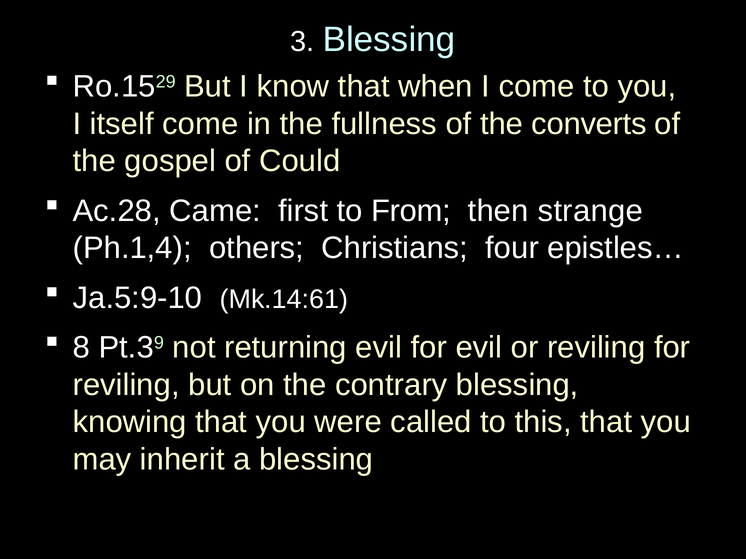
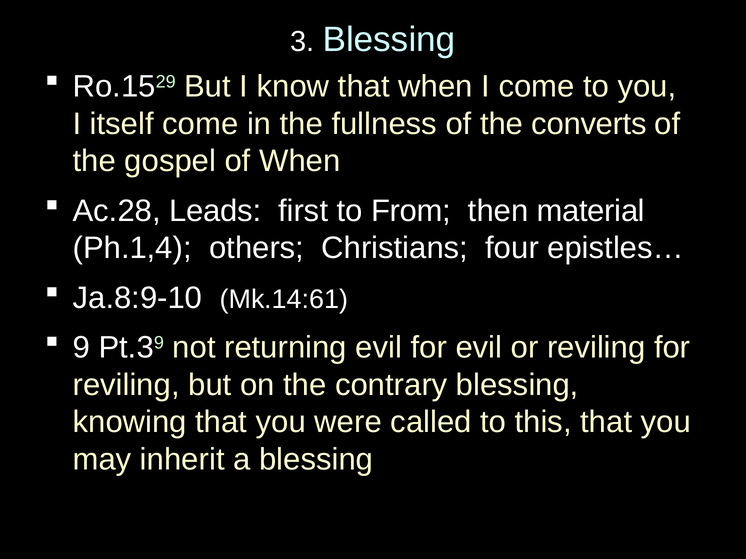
of Could: Could -> When
Came: Came -> Leads
strange: strange -> material
Ja.5:9-10: Ja.5:9-10 -> Ja.8:9-10
8: 8 -> 9
